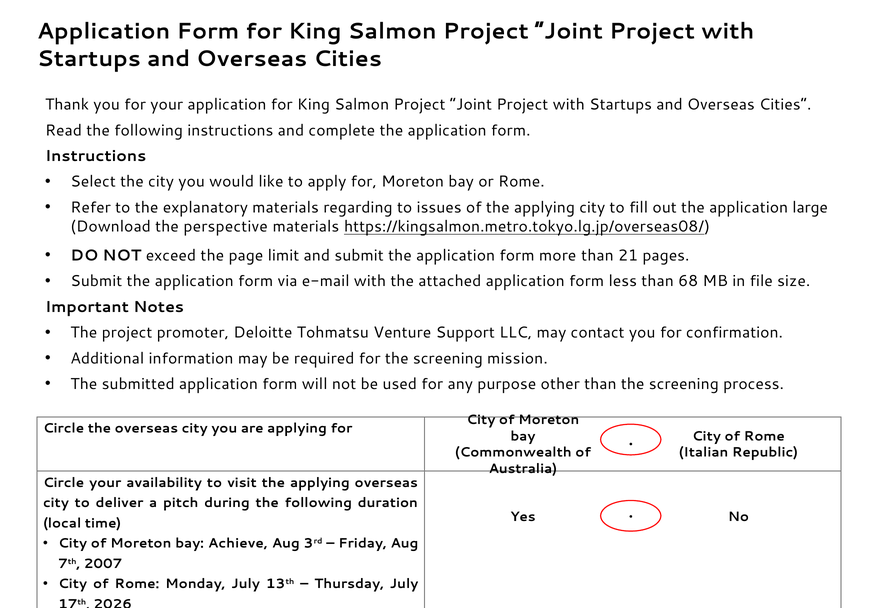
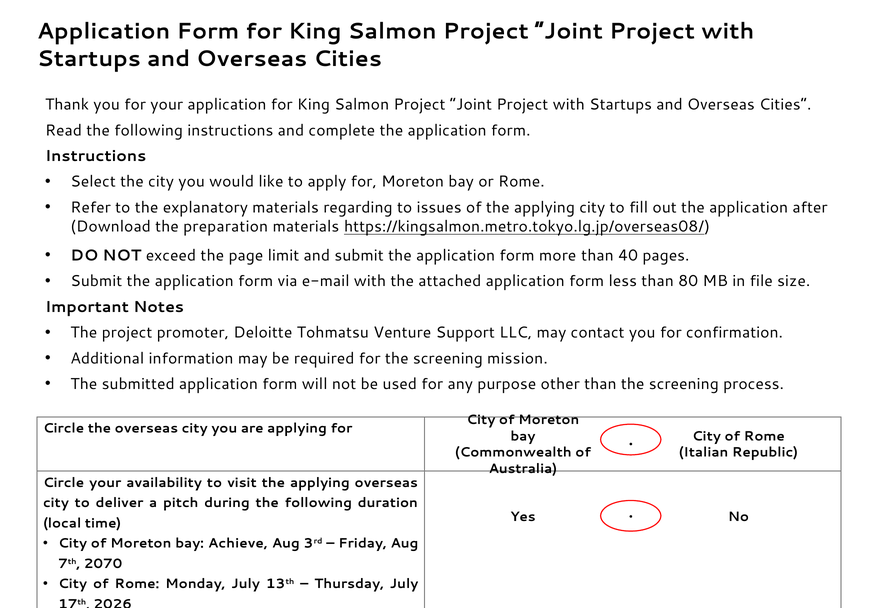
large: large -> after
perspective: perspective -> preparation
21: 21 -> 40
68: 68 -> 80
2007: 2007 -> 2070
